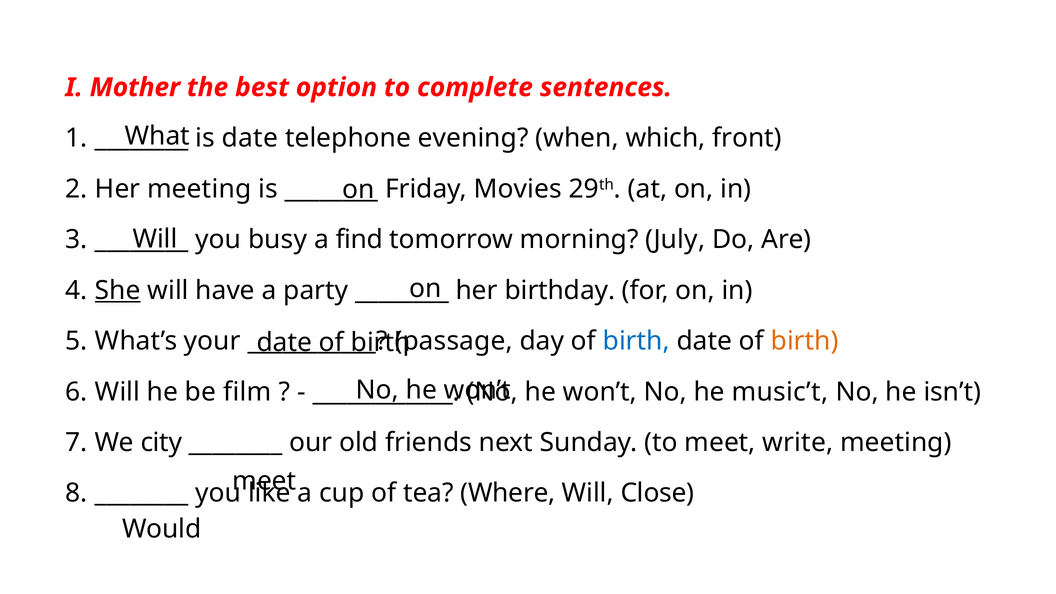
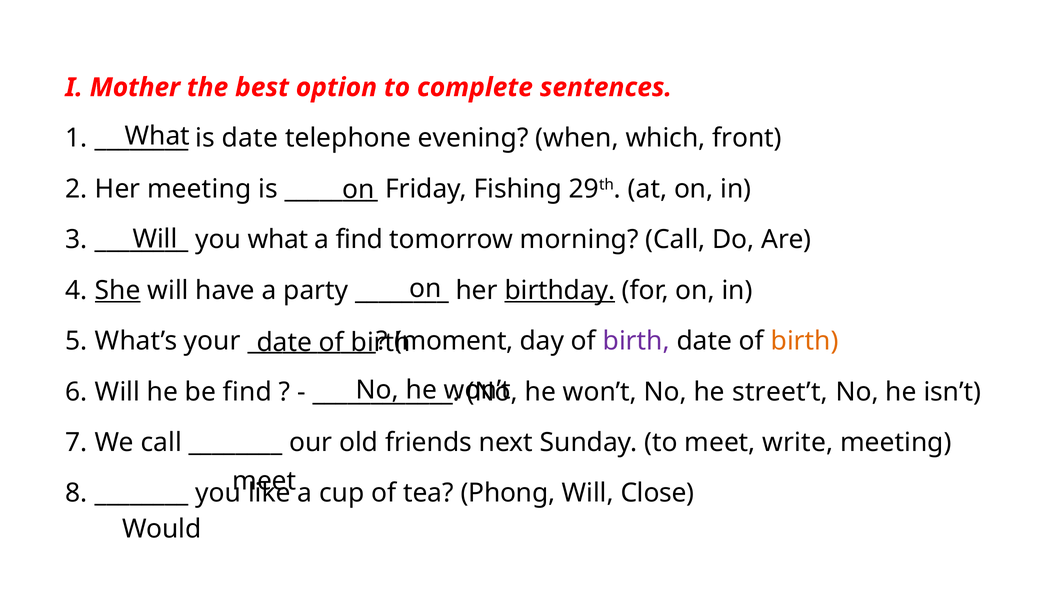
Movies: Movies -> Fishing
you busy: busy -> what
morning July: July -> Call
birthday underline: none -> present
passage: passage -> moment
birth at (636, 341) colour: blue -> purple
be film: film -> find
music’t: music’t -> street’t
We city: city -> call
Where: Where -> Phong
